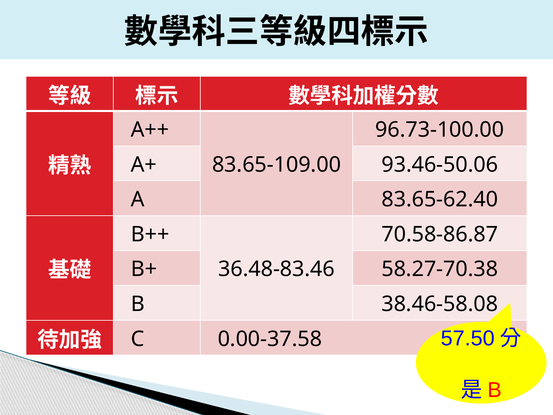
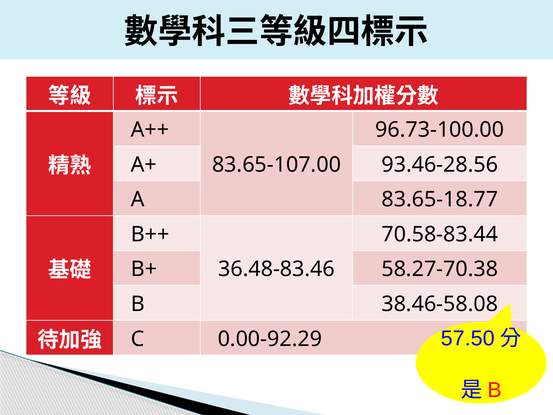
83.65-109.00: 83.65-109.00 -> 83.65-107.00
93.46-50.06: 93.46-50.06 -> 93.46-28.56
83.65-62.40: 83.65-62.40 -> 83.65-18.77
70.58-86.87: 70.58-86.87 -> 70.58-83.44
0.00-37.58: 0.00-37.58 -> 0.00-92.29
